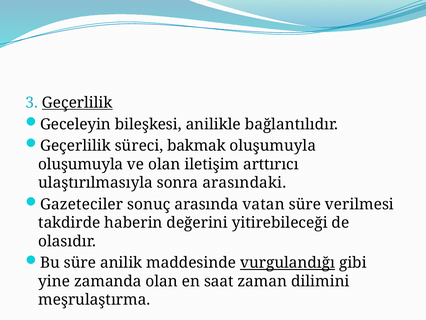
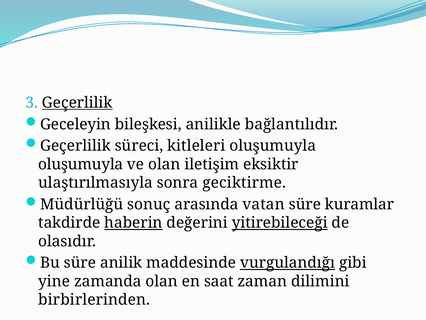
bakmak: bakmak -> kitleleri
arttırıcı: arttırıcı -> eksiktir
arasındaki: arasındaki -> geciktirme
Gazeteciler: Gazeteciler -> Müdürlüğü
verilmesi: verilmesi -> kuramlar
haberin underline: none -> present
yitirebileceği underline: none -> present
meşrulaştırma: meşrulaştırma -> birbirlerinden
